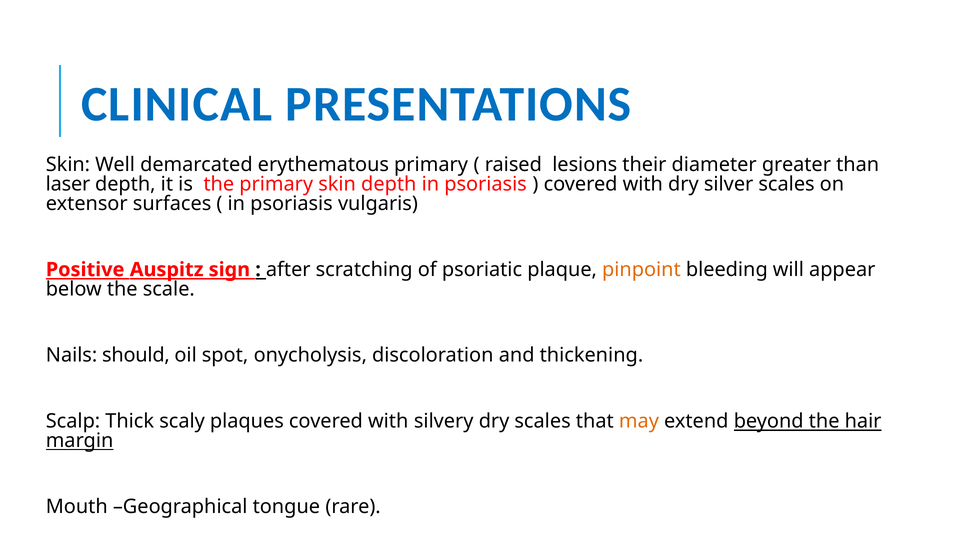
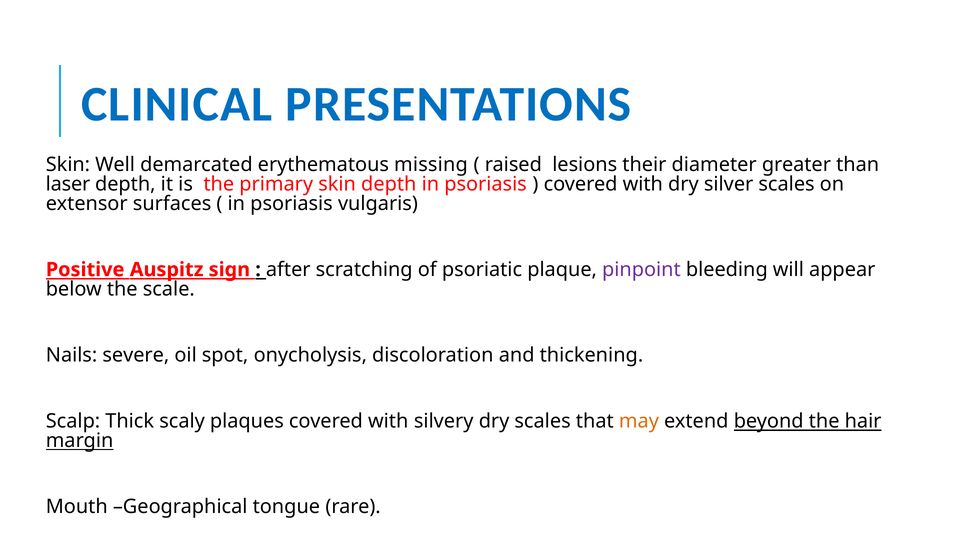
erythematous primary: primary -> missing
pinpoint colour: orange -> purple
should: should -> severe
